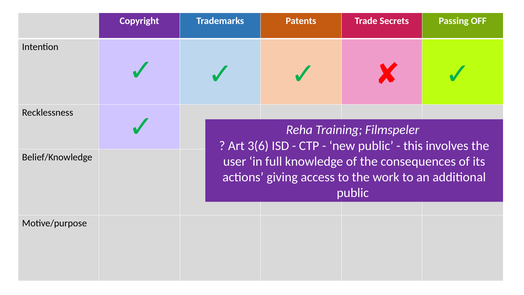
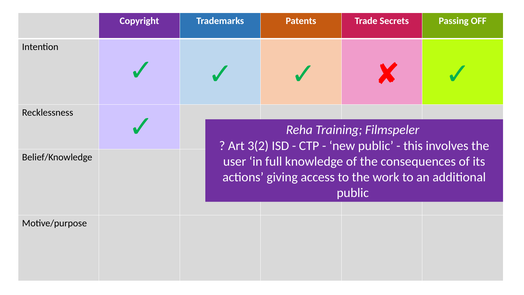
3(6: 3(6 -> 3(2
